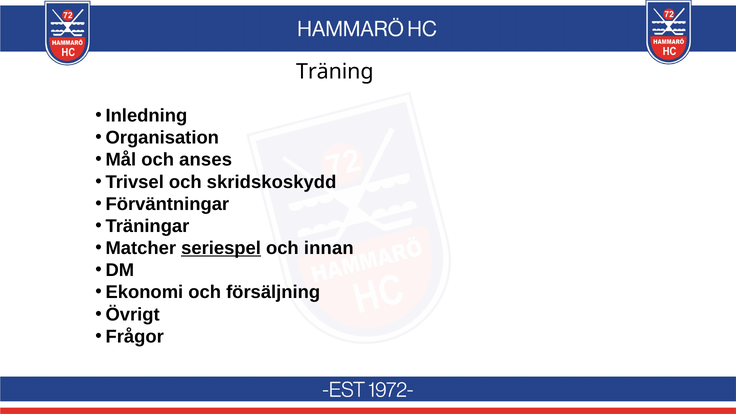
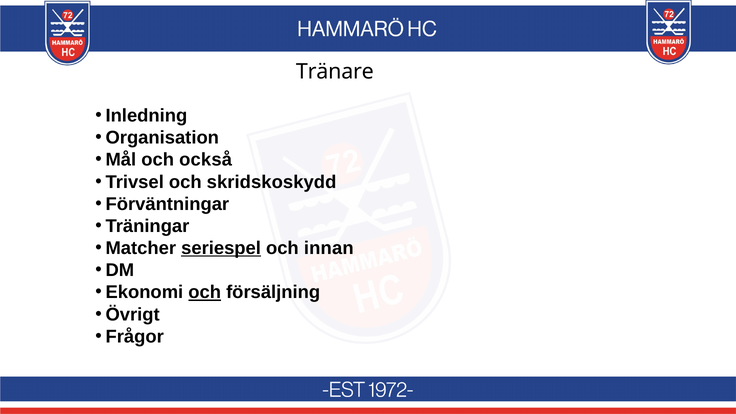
Träning: Träning -> Tränare
anses: anses -> också
och at (205, 292) underline: none -> present
